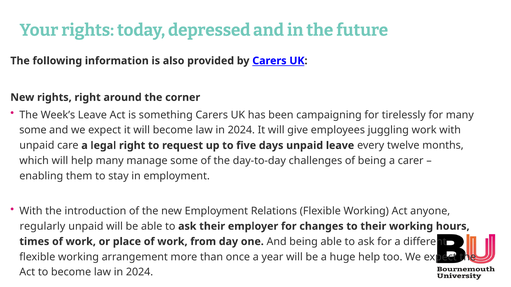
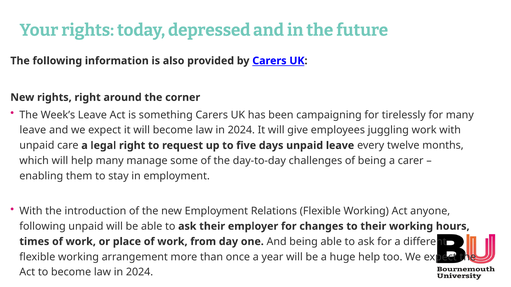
some at (33, 130): some -> leave
regularly at (42, 227): regularly -> following
